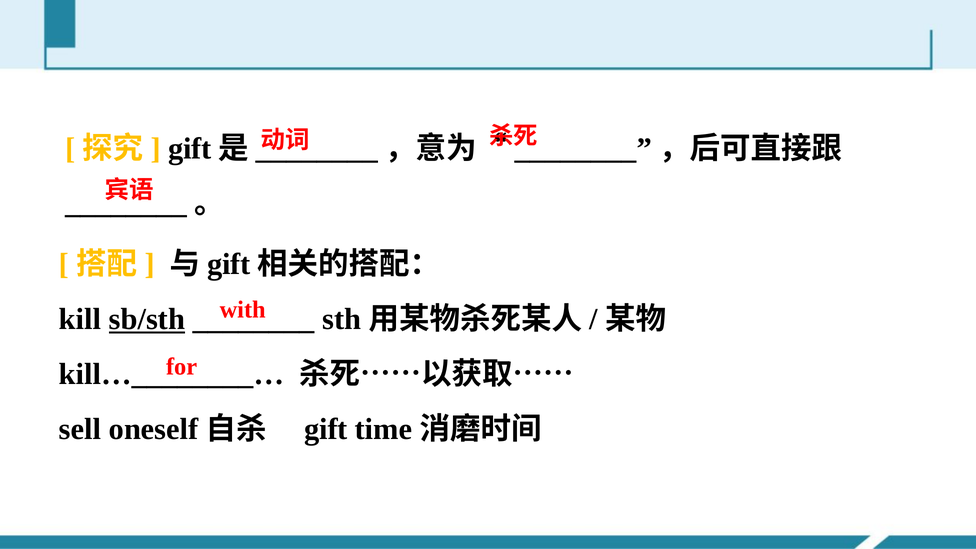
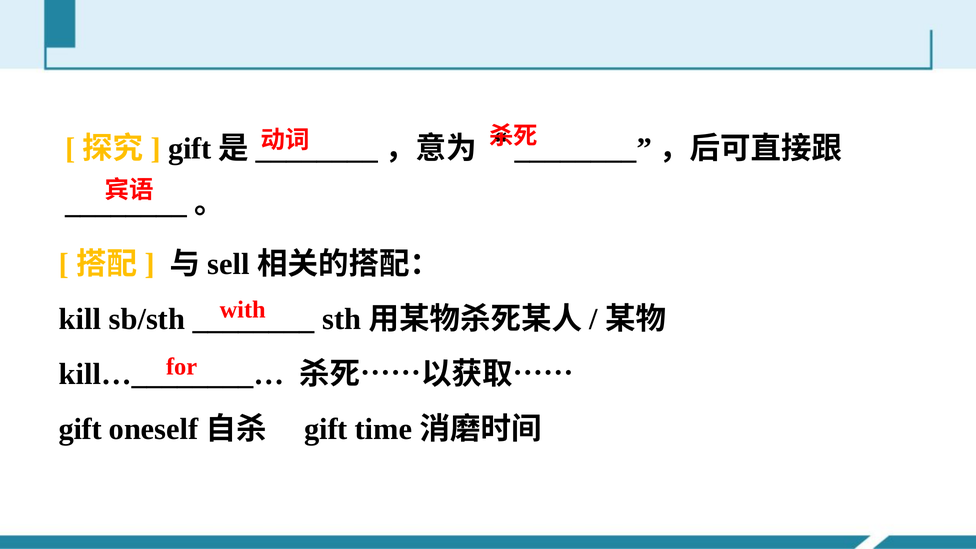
gift at (229, 264): gift -> sell
sb/sth underline: present -> none
sell at (80, 429): sell -> gift
